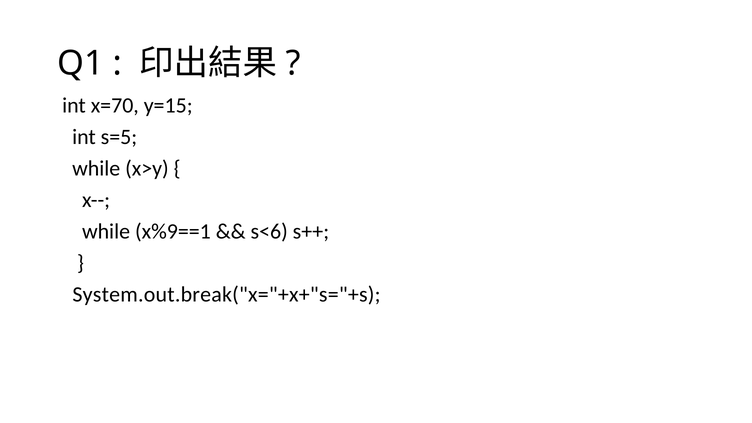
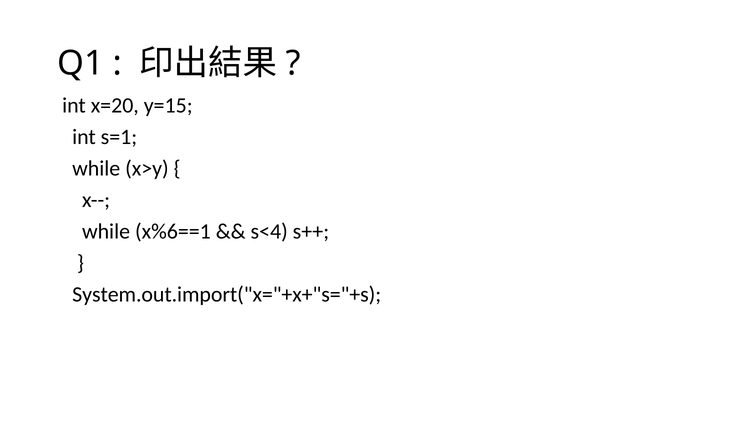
x=70: x=70 -> x=20
s=5: s=5 -> s=1
x%9==1: x%9==1 -> x%6==1
s<6: s<6 -> s<4
System.out.break("x="+x+"s="+s: System.out.break("x="+x+"s="+s -> System.out.import("x="+x+"s="+s
